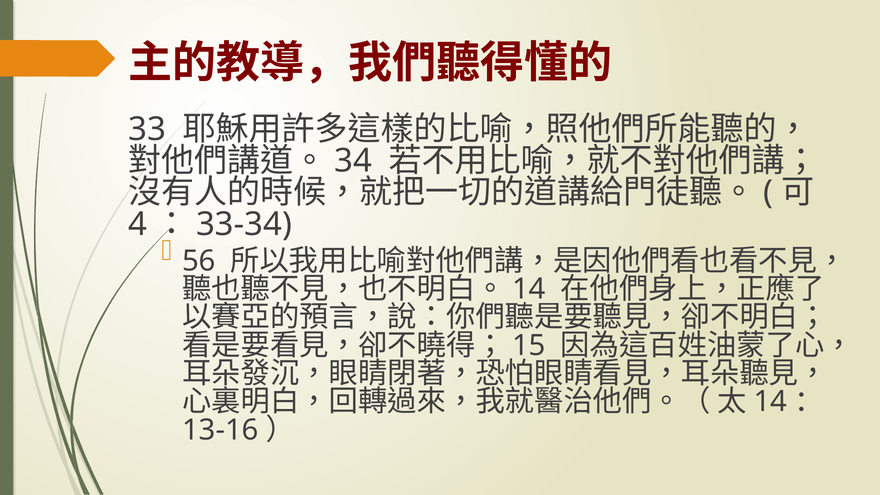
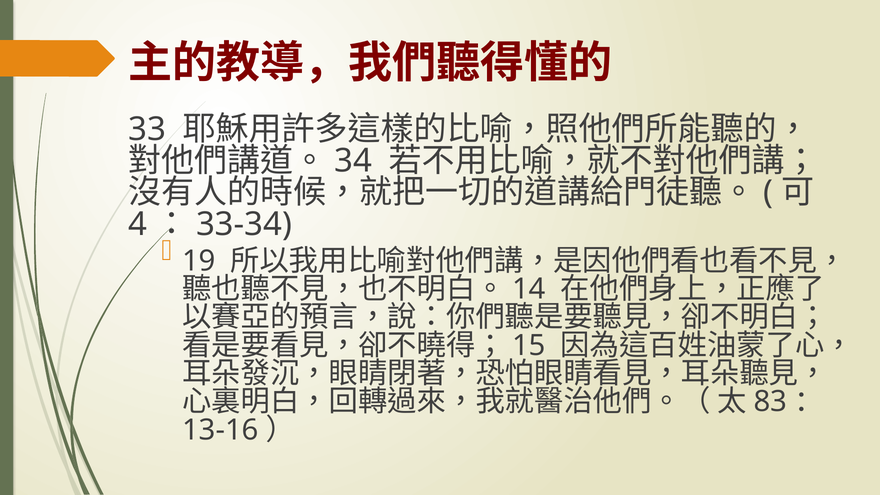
56: 56 -> 19
14 at (770, 402): 14 -> 83
